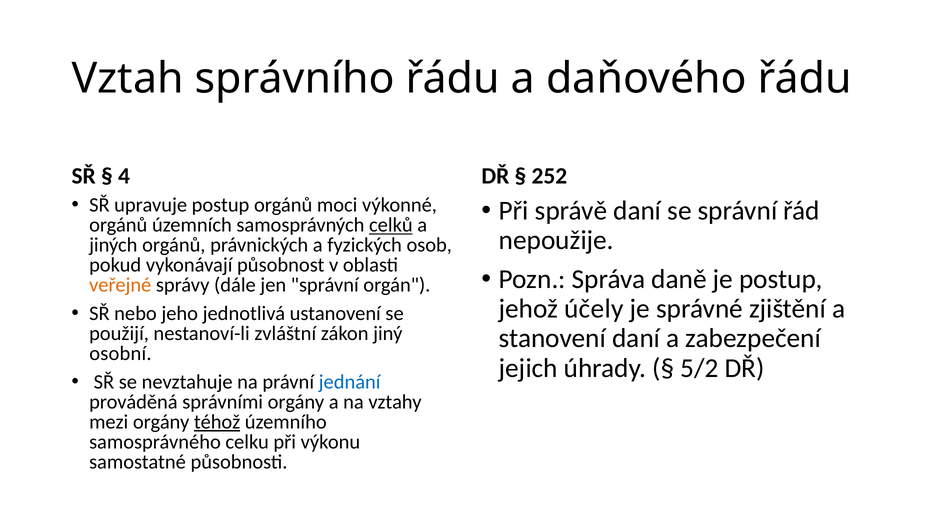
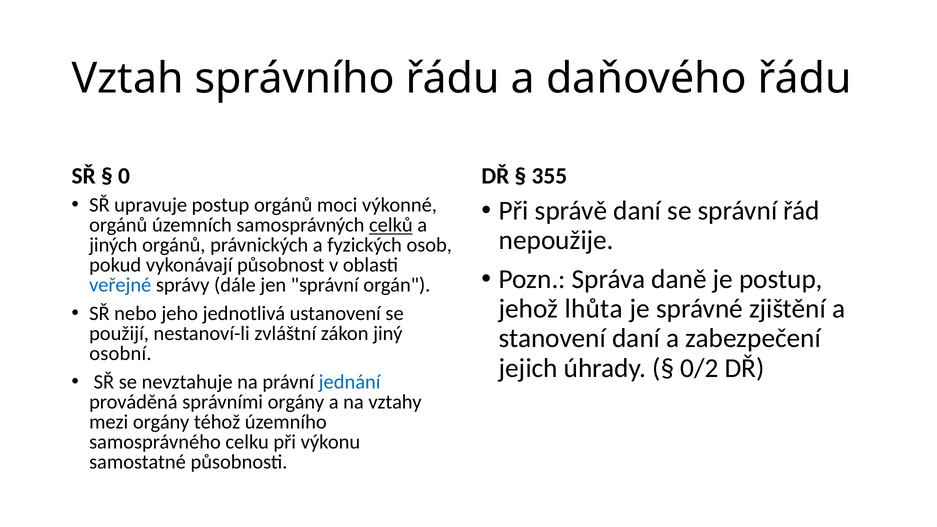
4: 4 -> 0
252: 252 -> 355
veřejné colour: orange -> blue
účely: účely -> lhůta
5/2: 5/2 -> 0/2
téhož underline: present -> none
